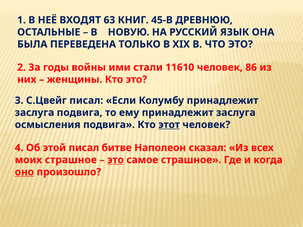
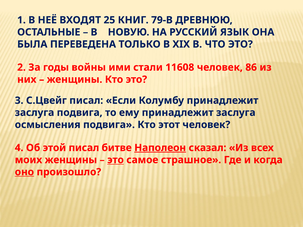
63: 63 -> 25
45-В: 45-В -> 79-В
11610: 11610 -> 11608
этот underline: present -> none
Наполеон underline: none -> present
моих страшное: страшное -> женщины
